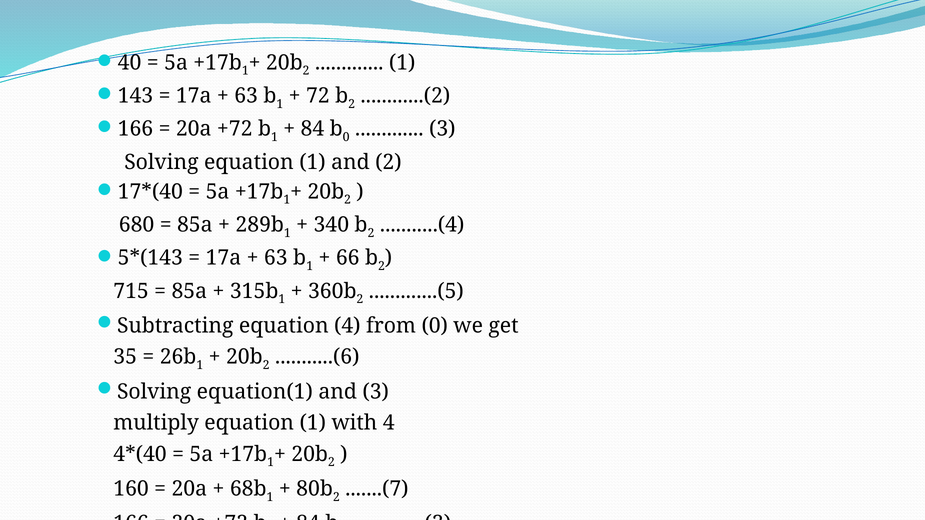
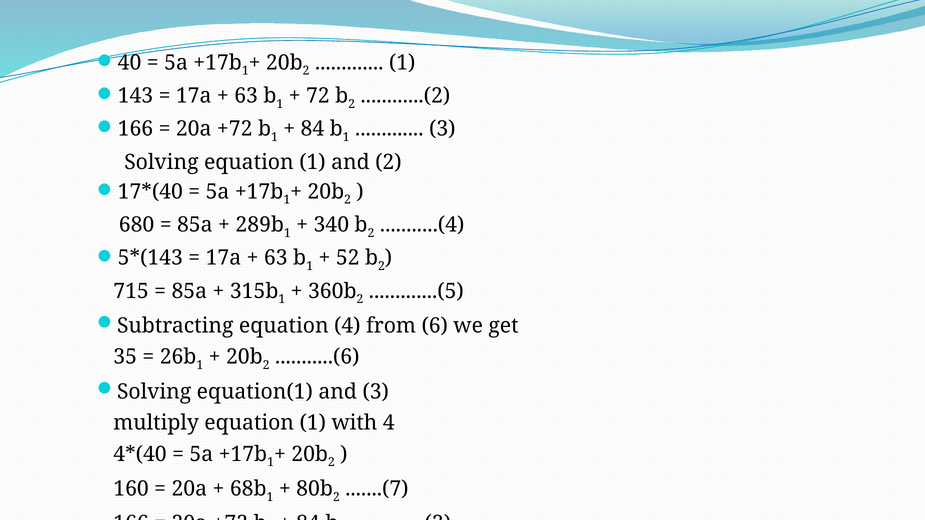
0 at (346, 137): 0 -> 1
66: 66 -> 52
from 0: 0 -> 6
